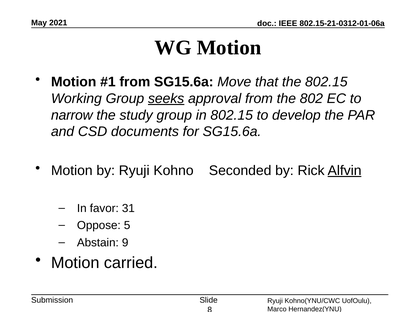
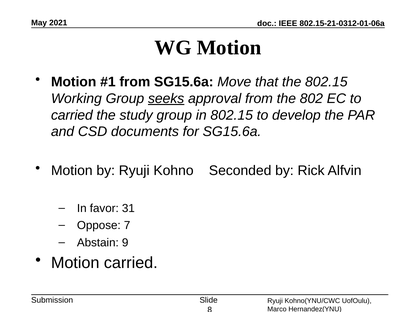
narrow at (72, 115): narrow -> carried
Alfvin underline: present -> none
5: 5 -> 7
